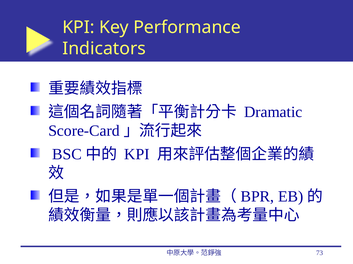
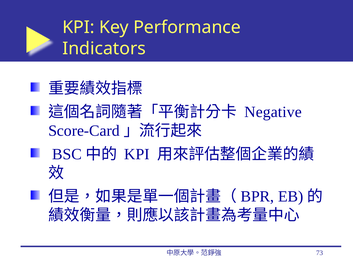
Dramatic: Dramatic -> Negative
